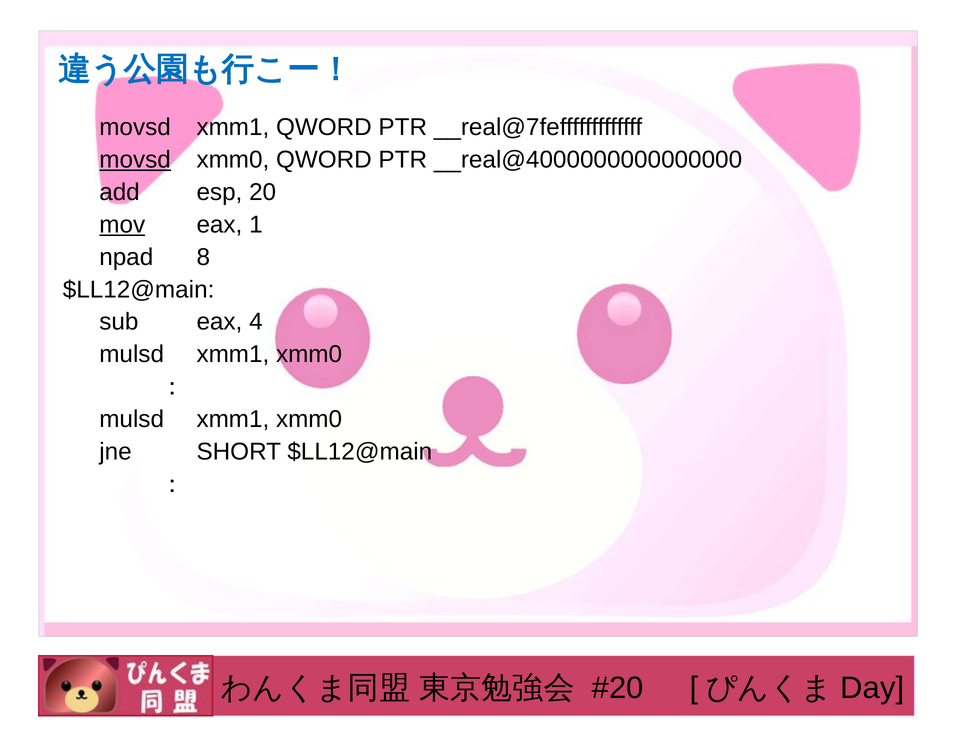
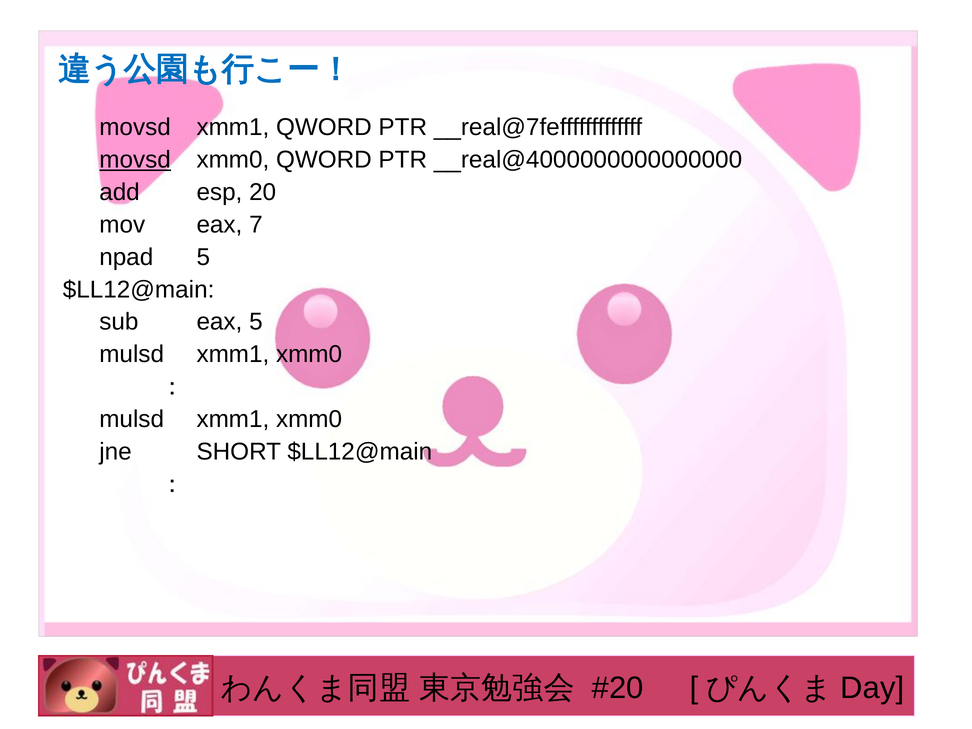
mov underline: present -> none
1: 1 -> 7
npad 8: 8 -> 5
eax 4: 4 -> 5
